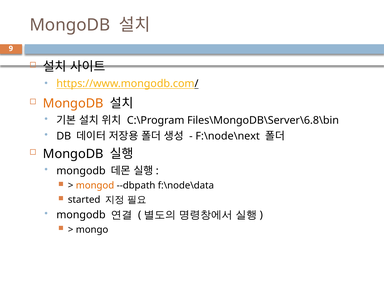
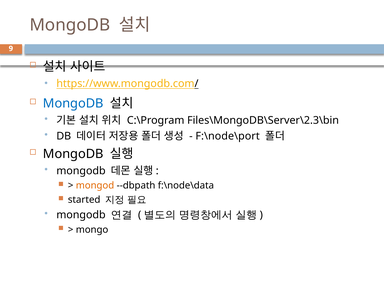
MongoDB at (73, 103) colour: orange -> blue
Files\MongoDB\Server\6.8\bin: Files\MongoDB\Server\6.8\bin -> Files\MongoDB\Server\2.3\bin
F:\node\next: F:\node\next -> F:\node\port
